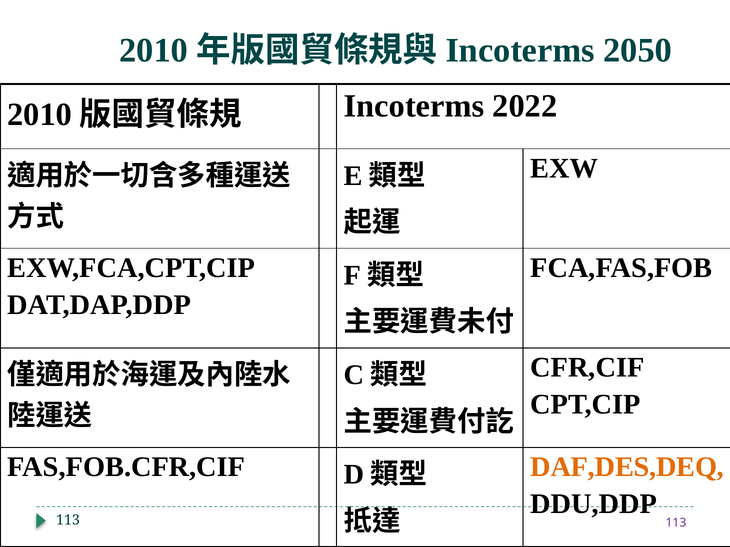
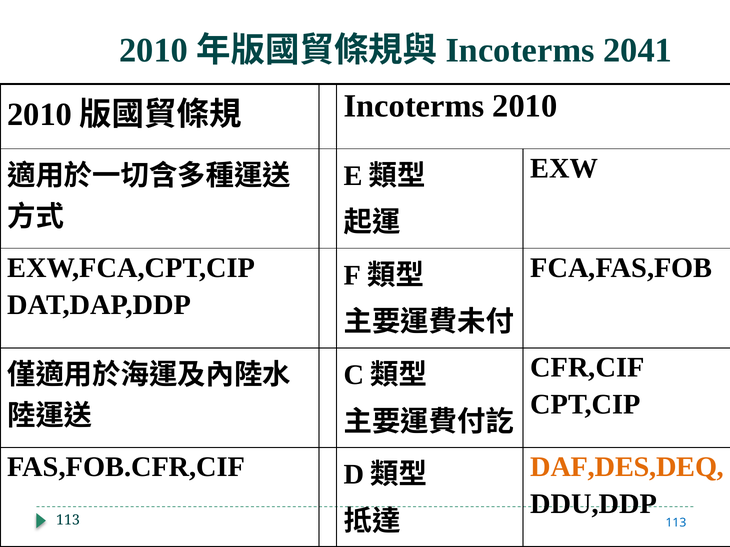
2050: 2050 -> 2041
Incoterms 2022: 2022 -> 2010
113 at (676, 523) colour: purple -> blue
